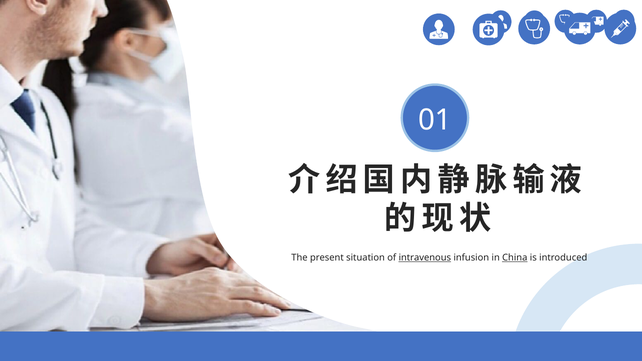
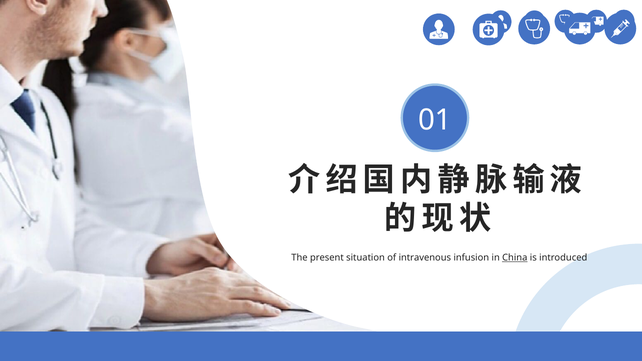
intravenous underline: present -> none
